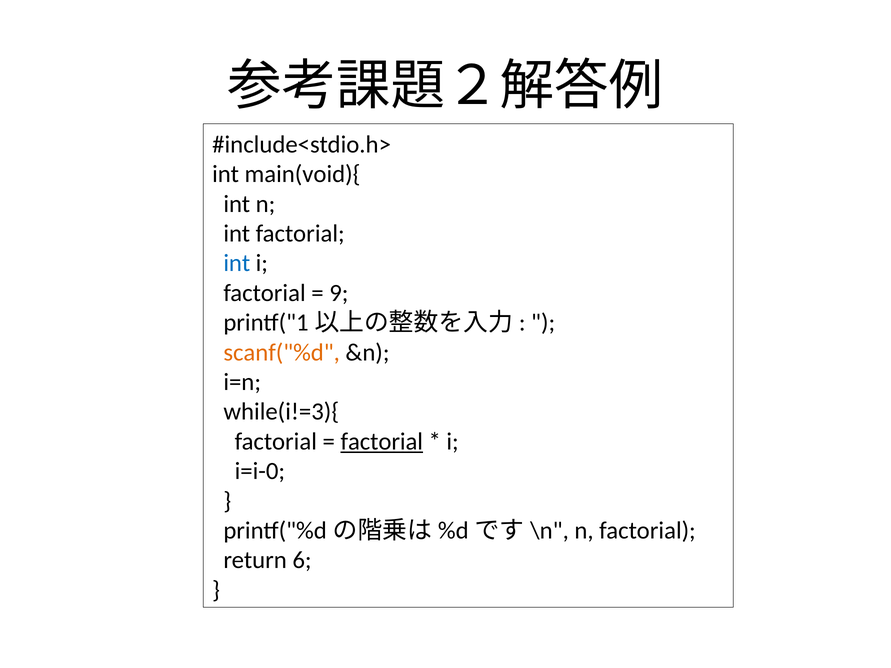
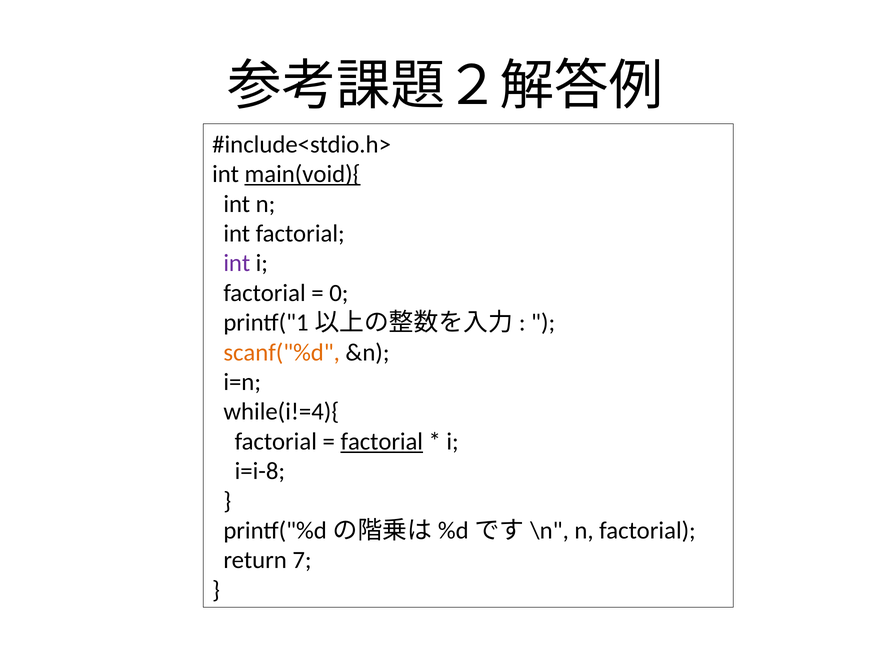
main(void){ underline: none -> present
int at (237, 263) colour: blue -> purple
9: 9 -> 0
while(i!=3){: while(i!=3){ -> while(i!=4){
i=i-0: i=i-0 -> i=i-8
6: 6 -> 7
